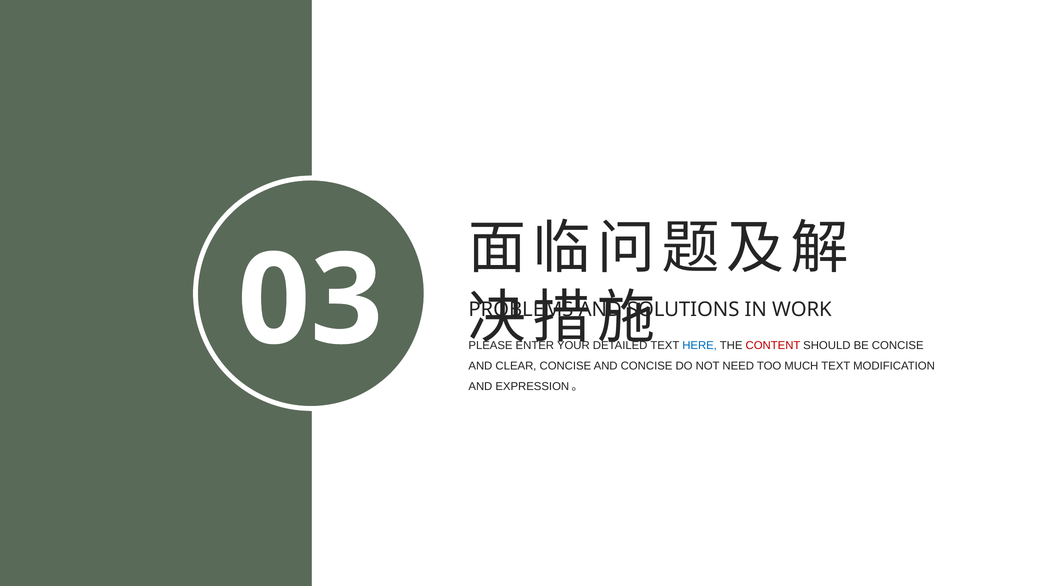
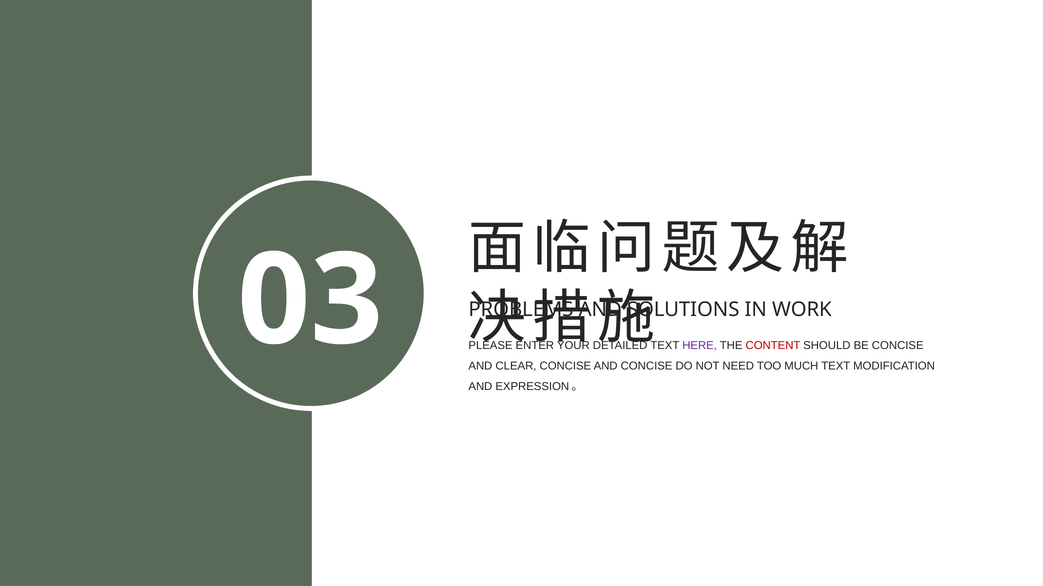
HERE colour: blue -> purple
